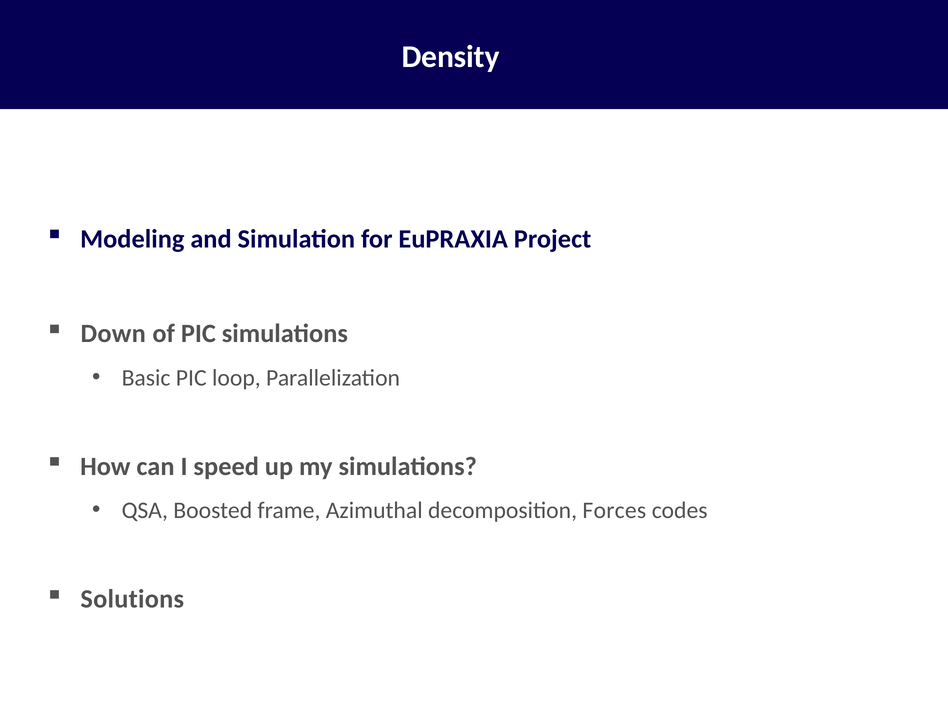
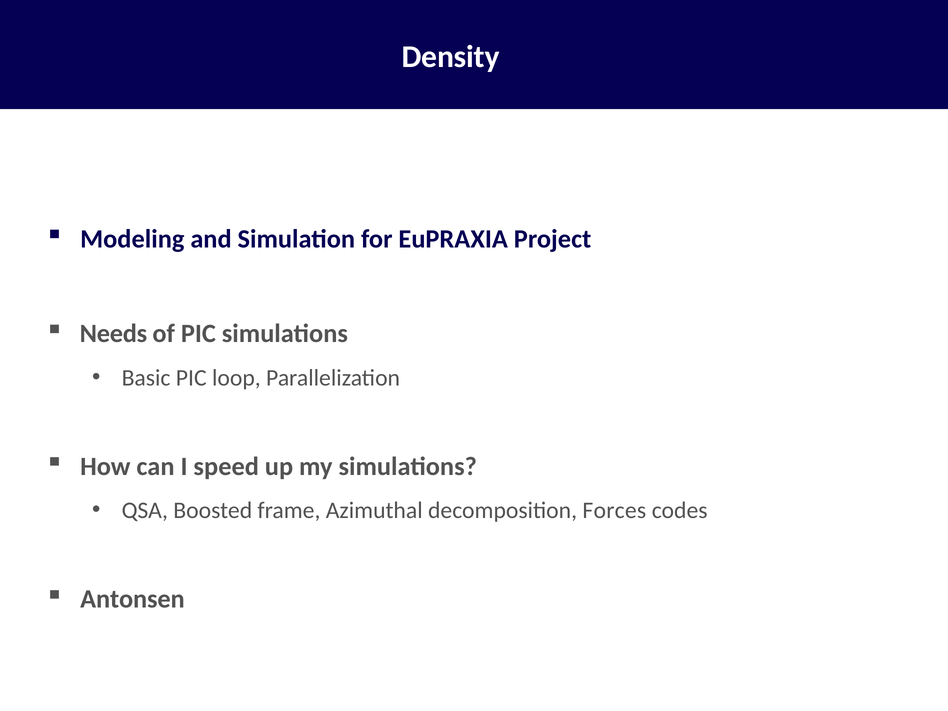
Down: Down -> Needs
Solutions: Solutions -> Antonsen
